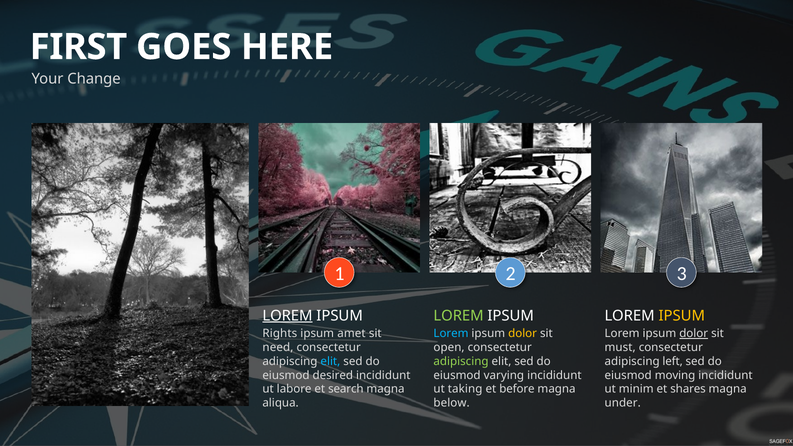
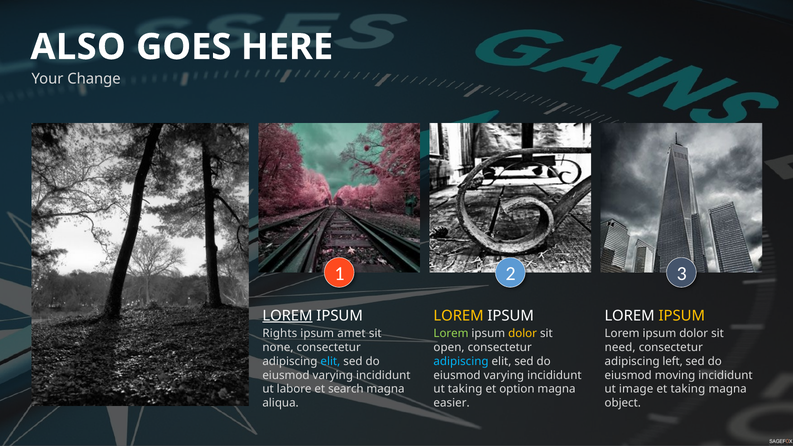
FIRST: FIRST -> ALSO
LOREM at (459, 316) colour: light green -> yellow
Lorem at (451, 334) colour: light blue -> light green
dolor at (694, 334) underline: present -> none
need: need -> none
must: must -> need
adipiscing at (461, 361) colour: light green -> light blue
desired at (333, 375): desired -> varying
before: before -> option
minim: minim -> image
et shares: shares -> taking
below: below -> easier
under: under -> object
